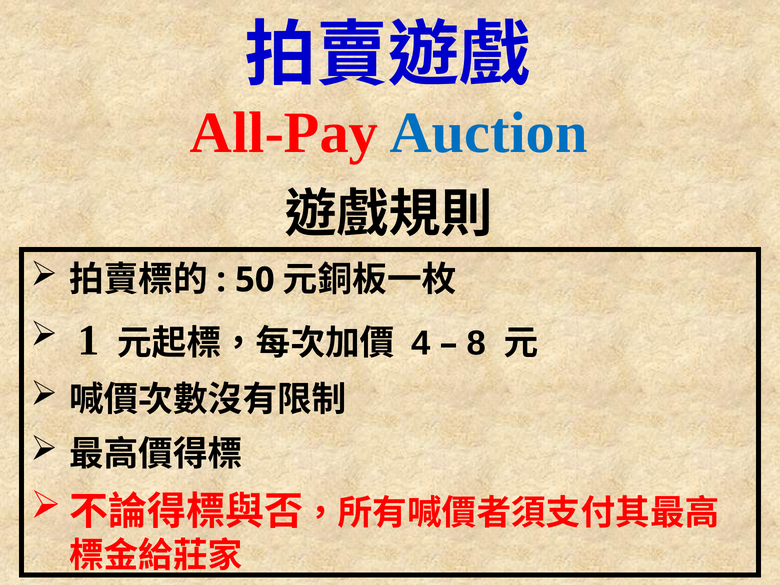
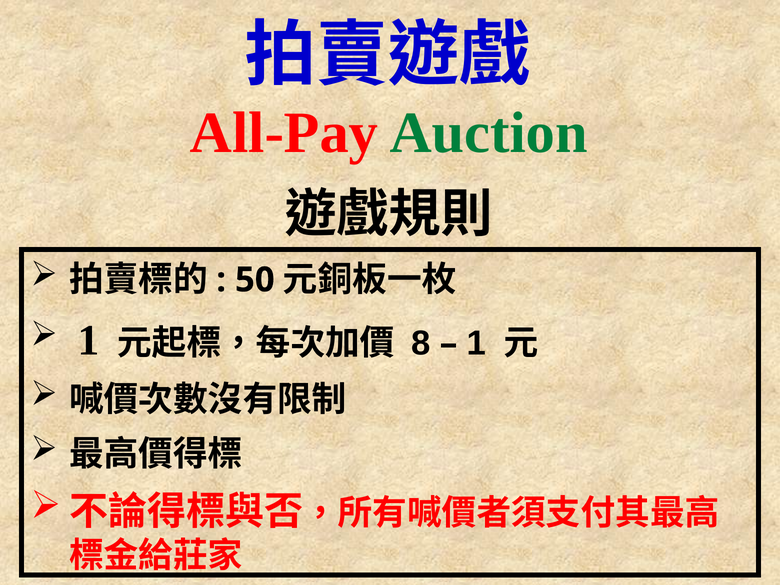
Auction colour: blue -> green
4: 4 -> 8
8 at (476, 343): 8 -> 1
